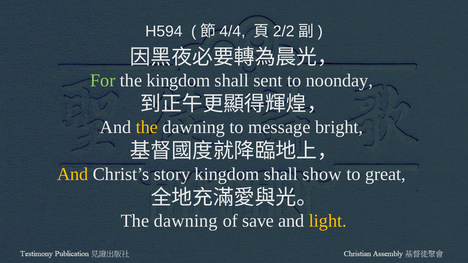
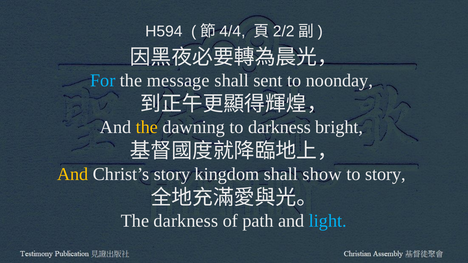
For colour: light green -> light blue
the kingdom: kingdom -> message
to message: message -> darkness
to great: great -> story
dawning at (186, 221): dawning -> darkness
save: save -> path
light colour: yellow -> light blue
